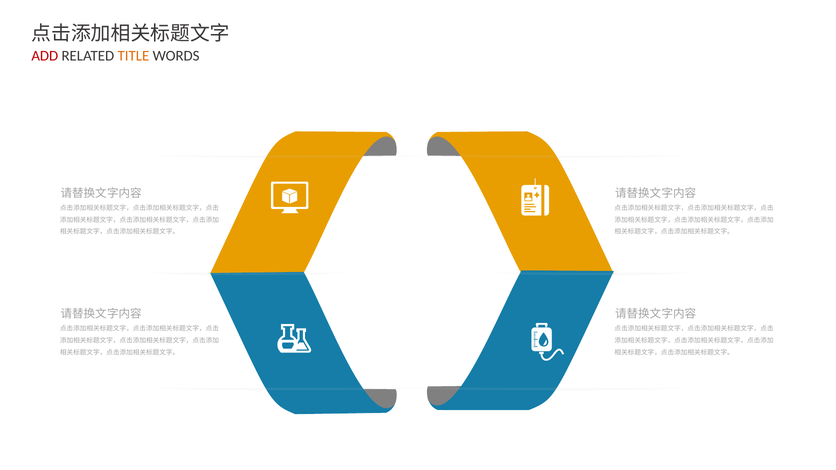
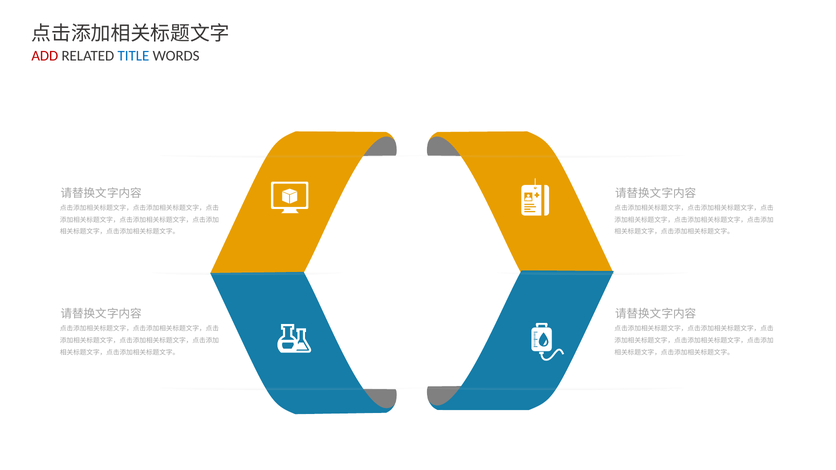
TITLE colour: orange -> blue
